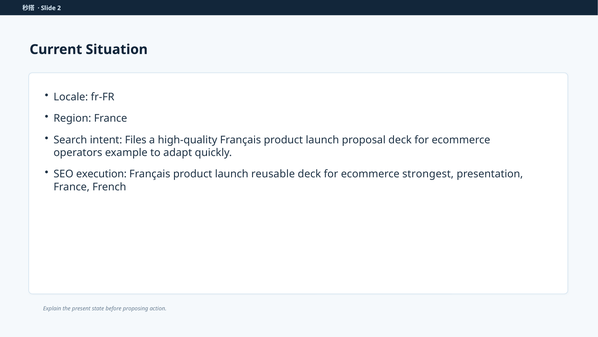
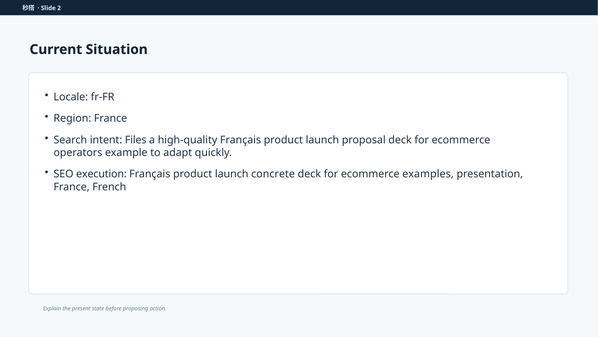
reusable: reusable -> concrete
strongest: strongest -> examples
